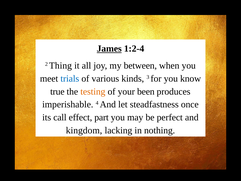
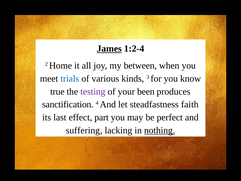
Thing: Thing -> Home
testing colour: orange -> purple
imperishable: imperishable -> sanctification
once: once -> faith
call: call -> last
kingdom: kingdom -> suffering
nothing underline: none -> present
